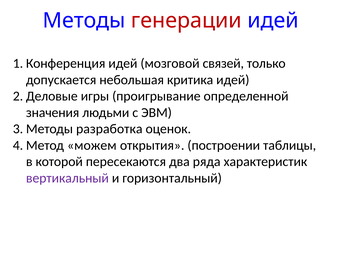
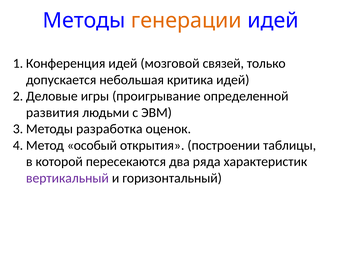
генерации colour: red -> orange
значения: значения -> развития
можем: можем -> особый
